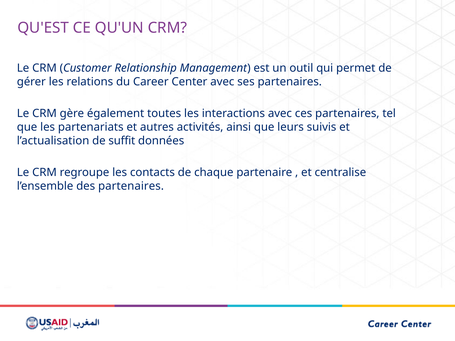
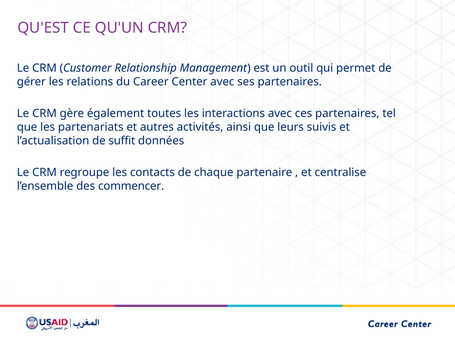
des partenaires: partenaires -> commencer
